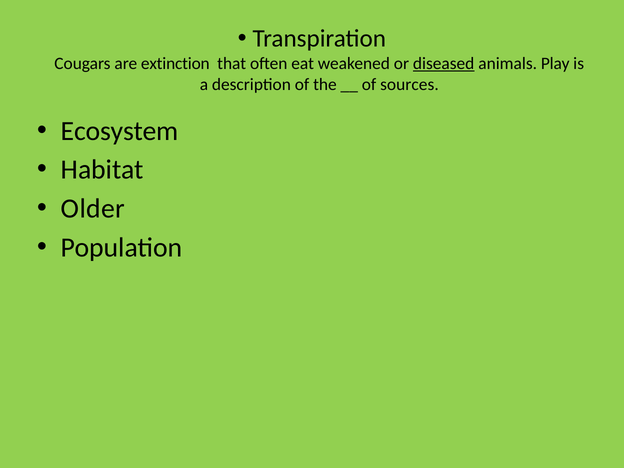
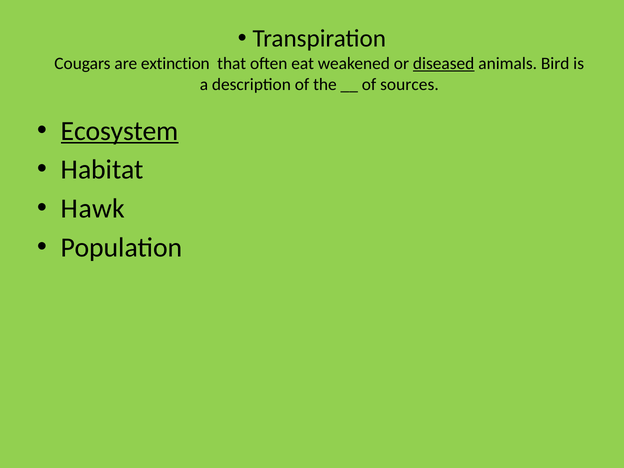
Play: Play -> Bird
Ecosystem underline: none -> present
Older: Older -> Hawk
